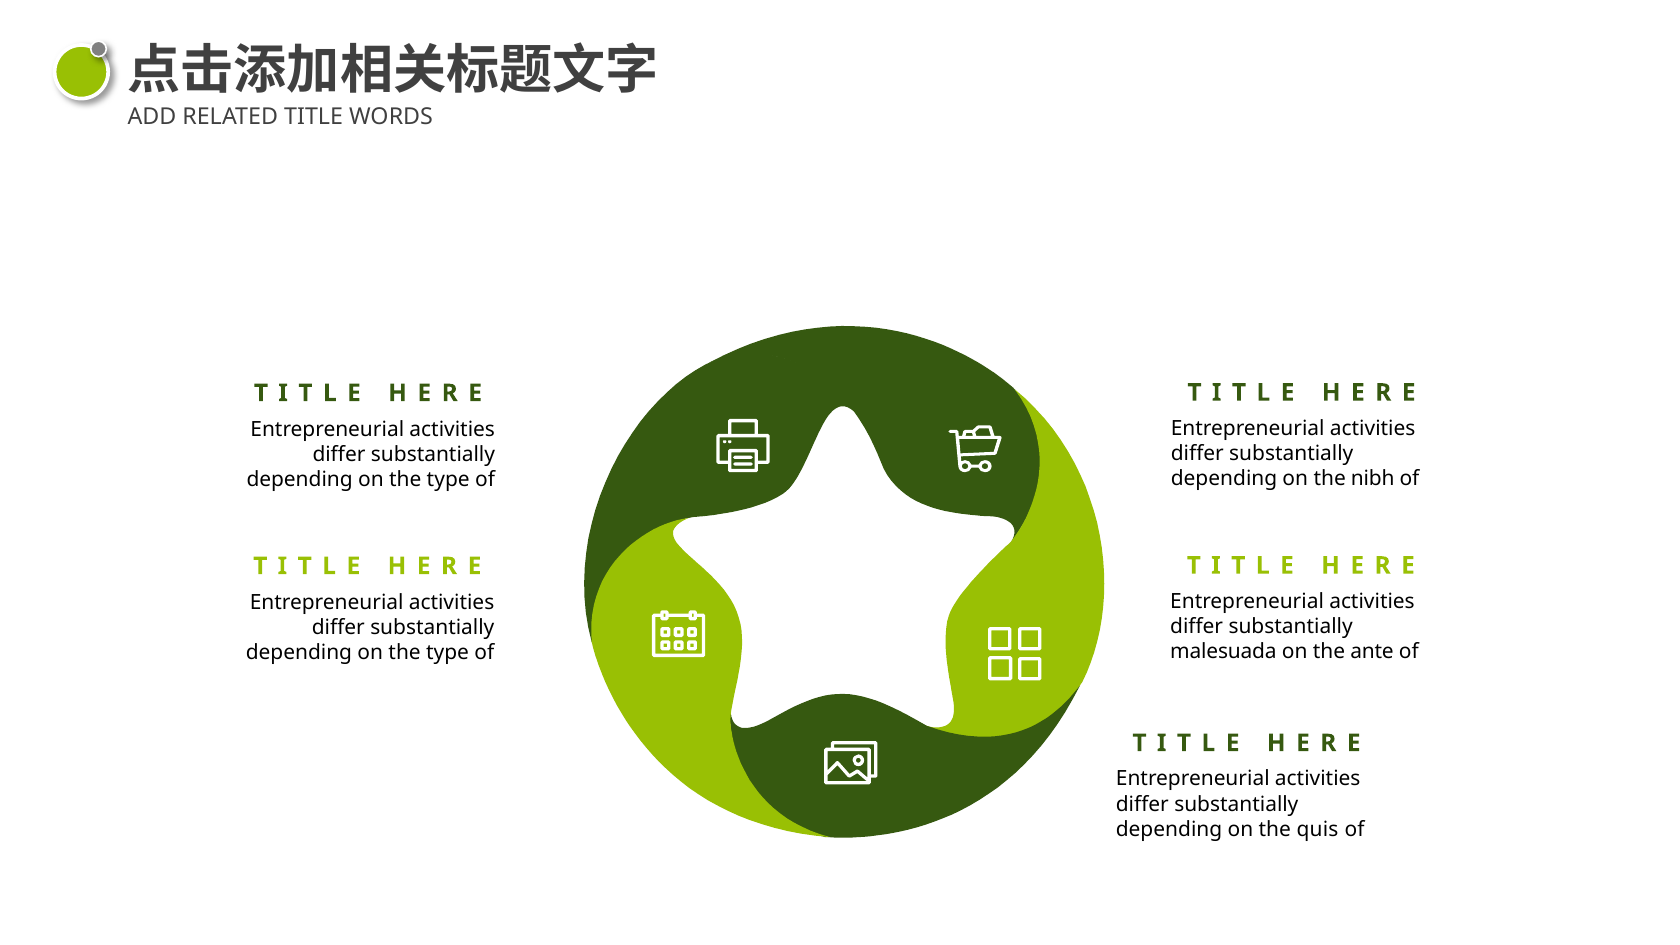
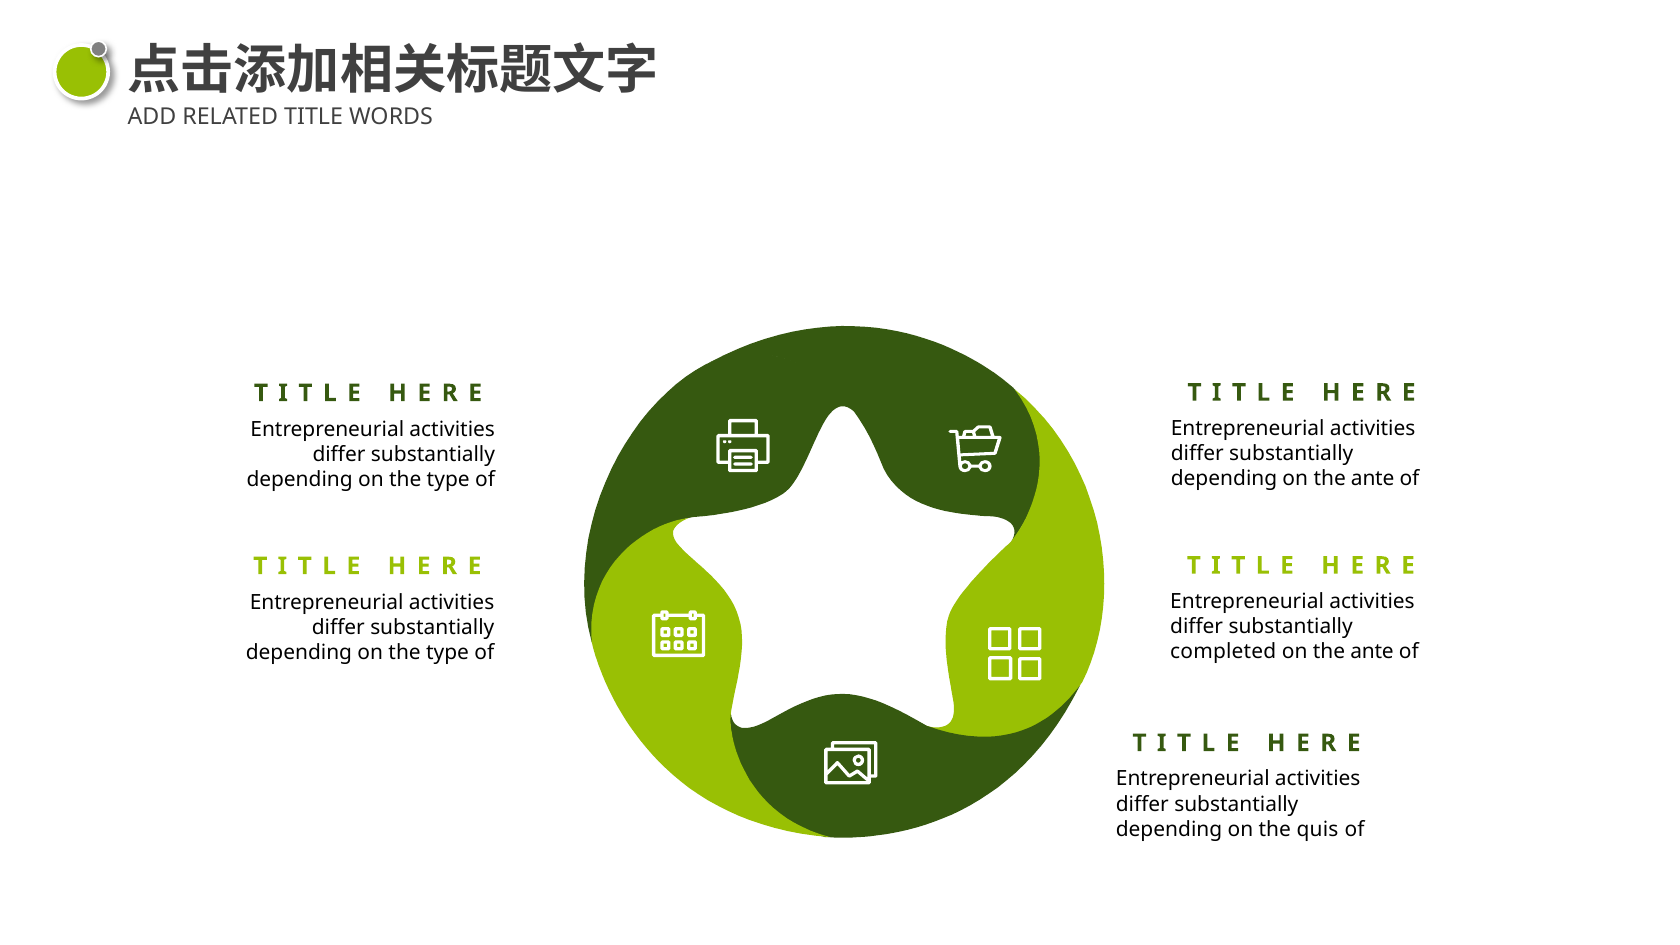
depending on the nibh: nibh -> ante
malesuada: malesuada -> completed
